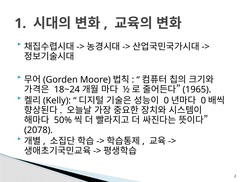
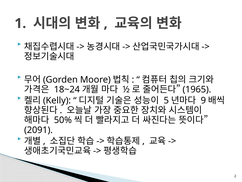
0 at (166, 100): 0 -> 5
0 at (203, 100): 0 -> 9
2078: 2078 -> 2091
